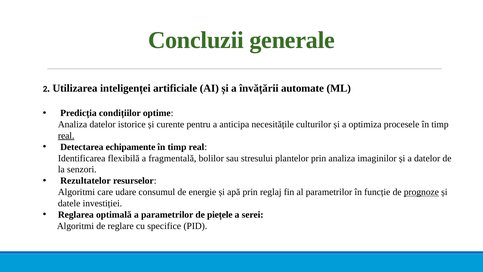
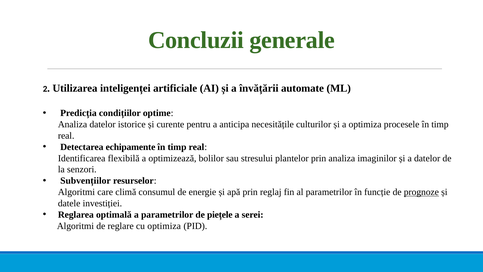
real at (66, 136) underline: present -> none
fragmentală: fragmentală -> optimizează
Rezultatelor: Rezultatelor -> Subvențiilor
udare: udare -> climă
cu specifice: specifice -> optimiza
